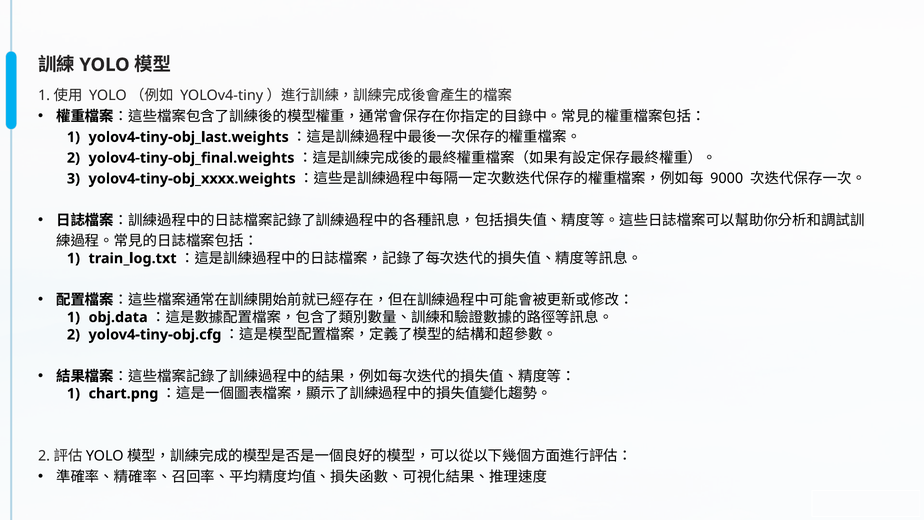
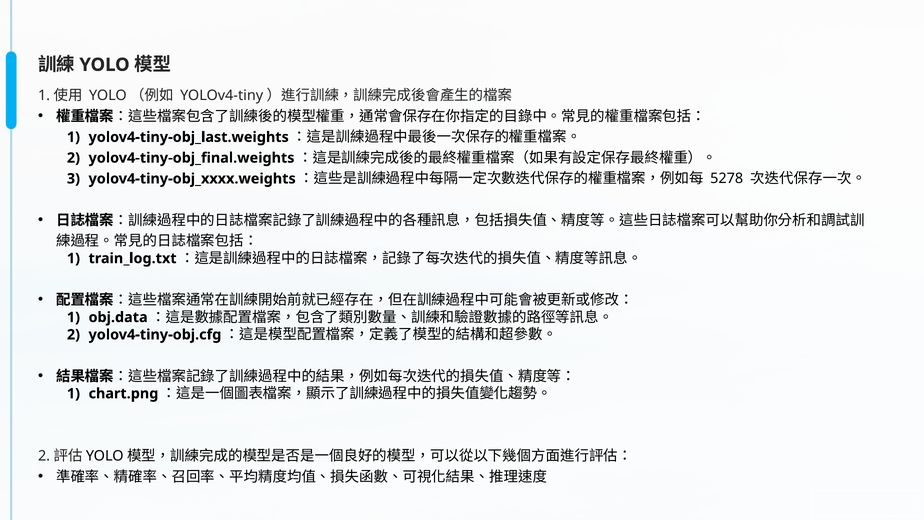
9000: 9000 -> 5278
